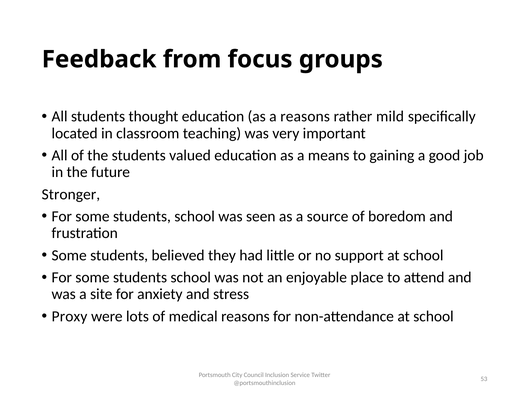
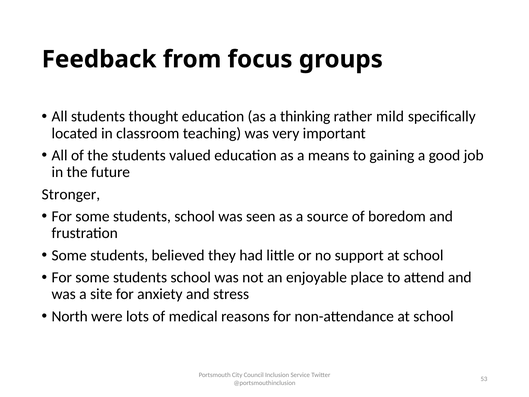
a reasons: reasons -> thinking
Proxy: Proxy -> North
